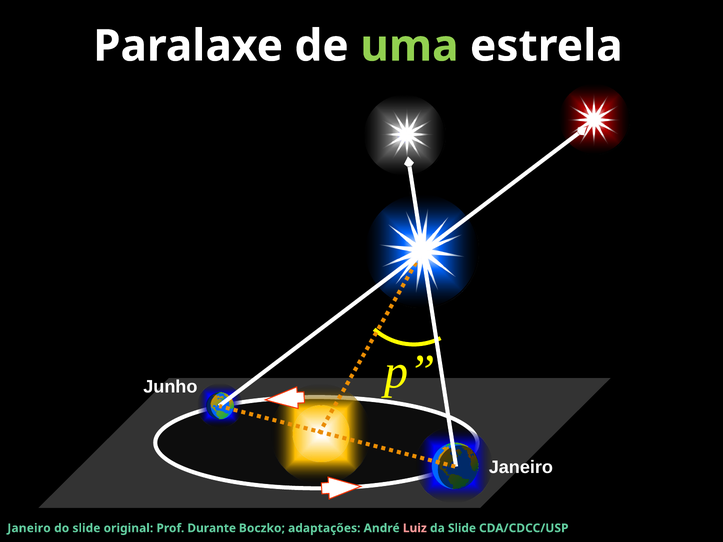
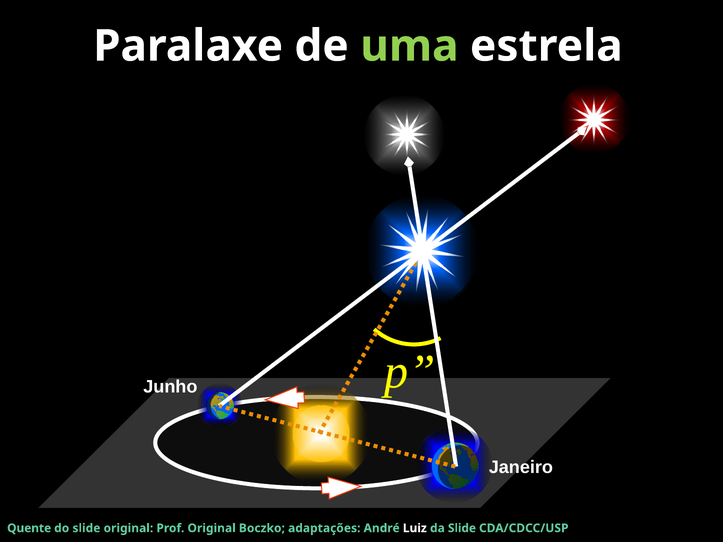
Janeiro at (29, 528): Janeiro -> Quente
Prof Durante: Durante -> Original
Luiz colour: pink -> white
